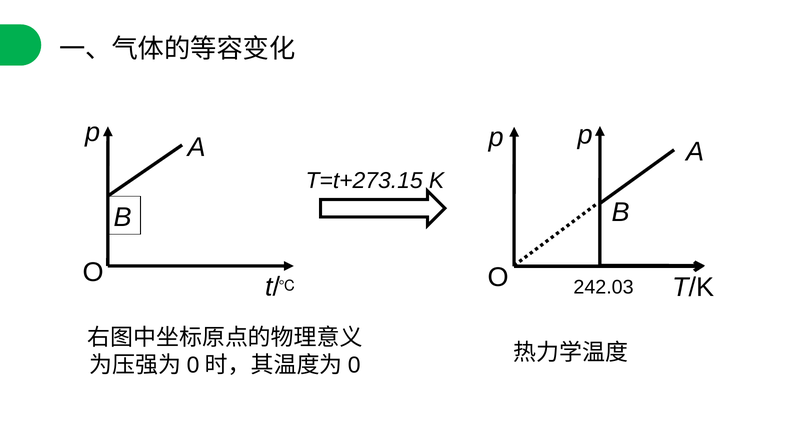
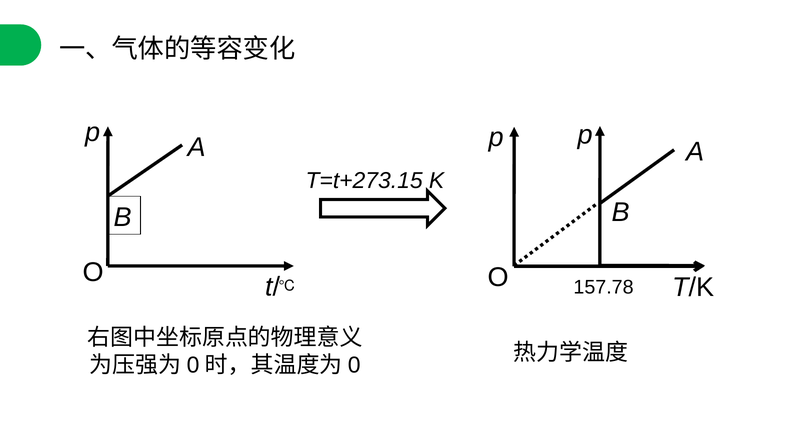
242.03: 242.03 -> 157.78
